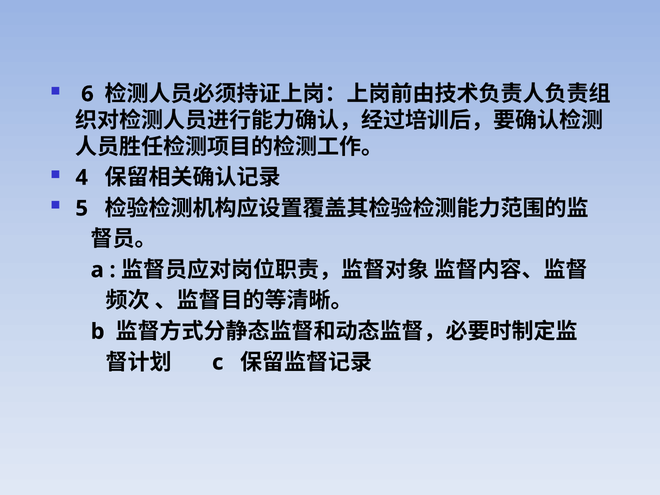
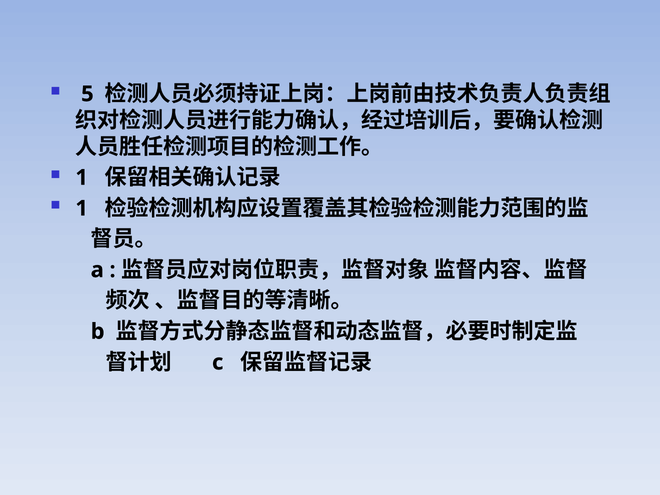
6: 6 -> 5
4 at (82, 178): 4 -> 1
5 at (82, 208): 5 -> 1
